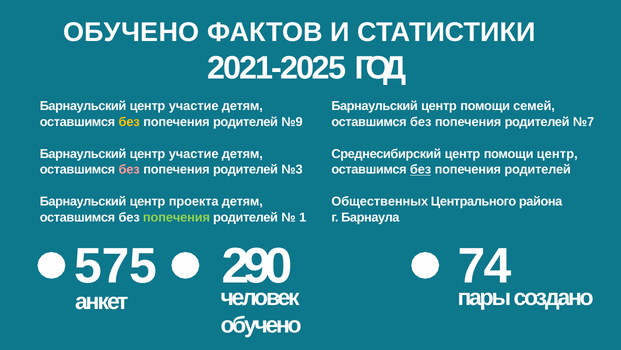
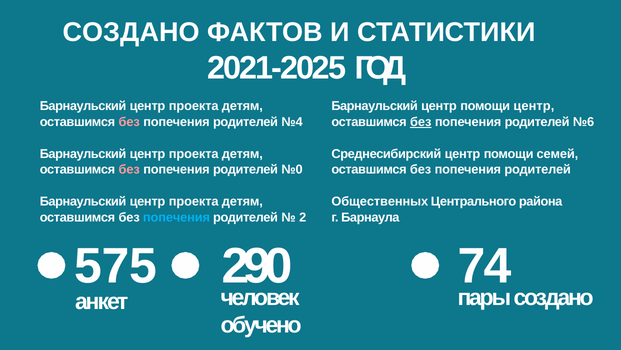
ОБУЧЕНО at (131, 32): ОБУЧЕНО -> СОЗДАНО
участие at (194, 106): участие -> проекта
помощи семей: семей -> центр
без at (129, 122) colour: yellow -> pink
№9: №9 -> №4
без at (421, 122) underline: none -> present
№7: №7 -> №6
участие at (194, 154): участие -> проекта
помощи центр: центр -> семей
№3: №3 -> №0
без at (421, 169) underline: present -> none
попечения at (177, 217) colour: light green -> light blue
1: 1 -> 2
